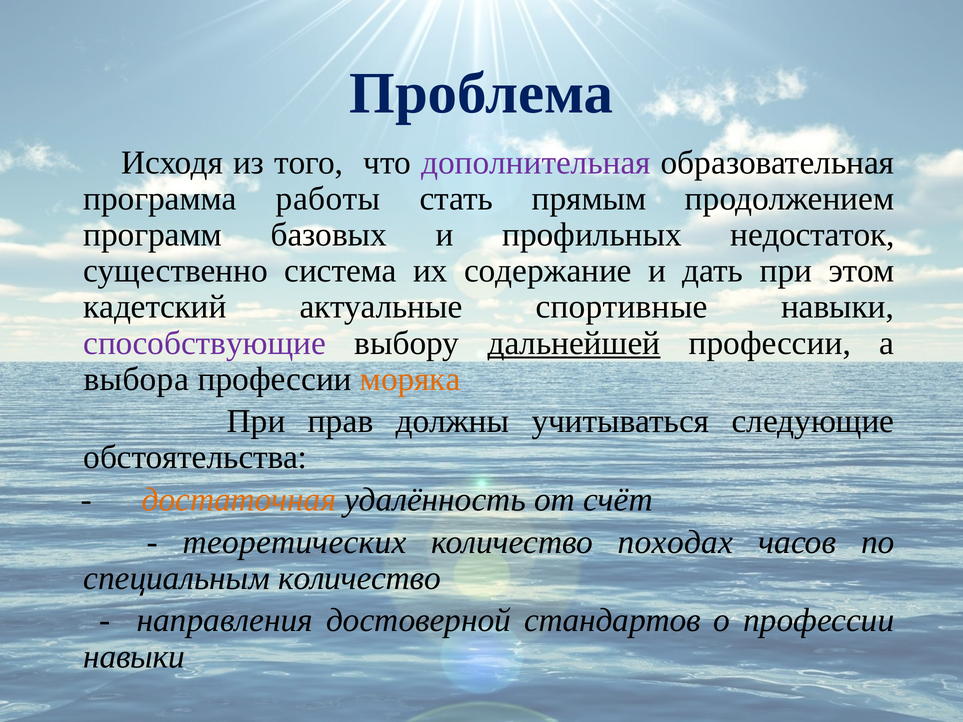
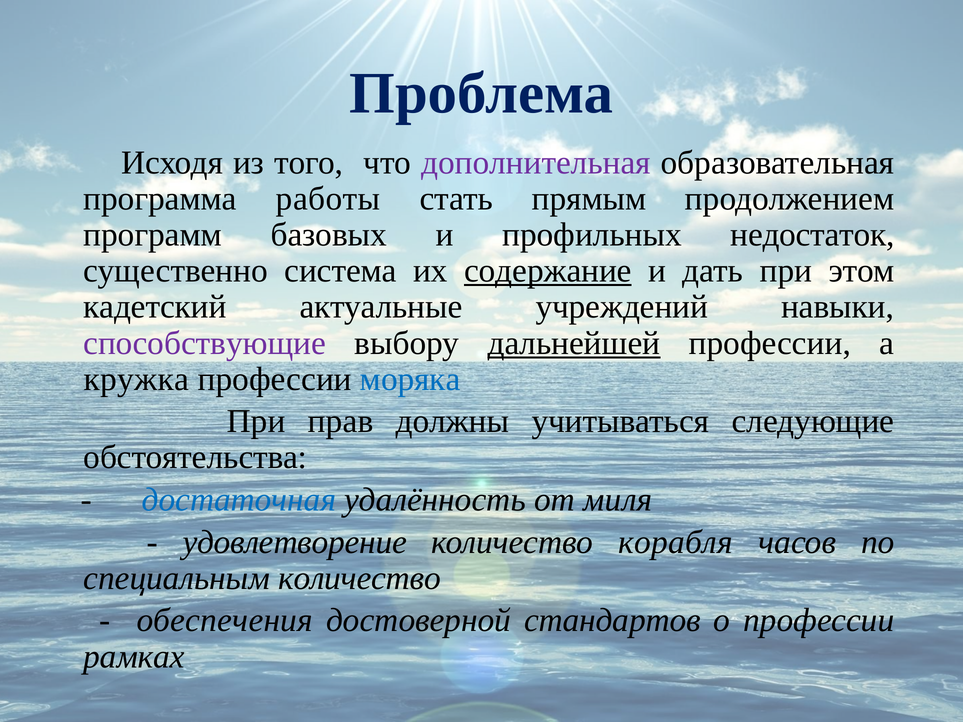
содержание underline: none -> present
спортивные: спортивные -> учреждений
выбора: выбора -> кружка
моряка colour: orange -> blue
достаточная colour: orange -> blue
счёт: счёт -> миля
теоретических: теоретических -> удовлетворение
походах: походах -> корабля
направления: направления -> обеспечения
навыки at (134, 657): навыки -> рамках
